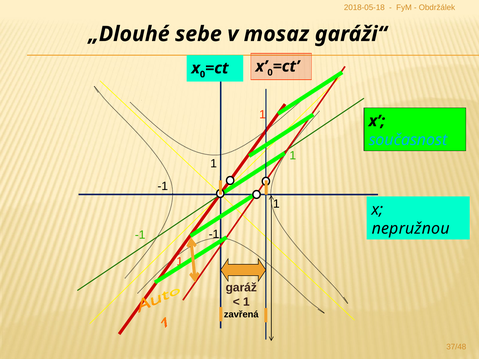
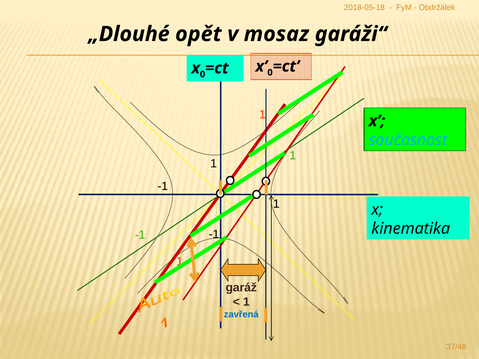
sebe: sebe -> opět
nepružnou: nepružnou -> kinematika
zavřená colour: black -> blue
